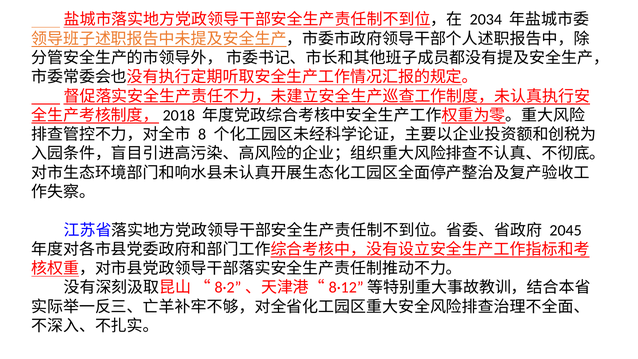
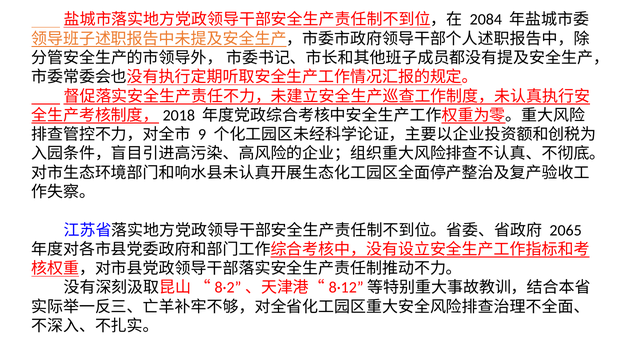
2034: 2034 -> 2084
8: 8 -> 9
2045: 2045 -> 2065
